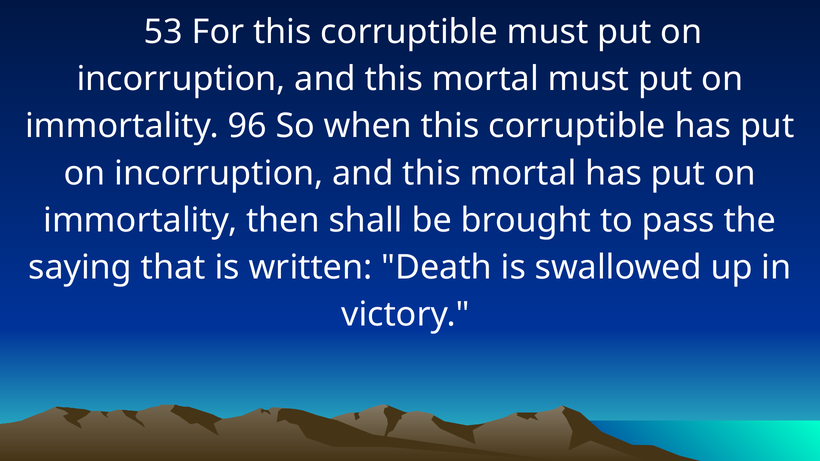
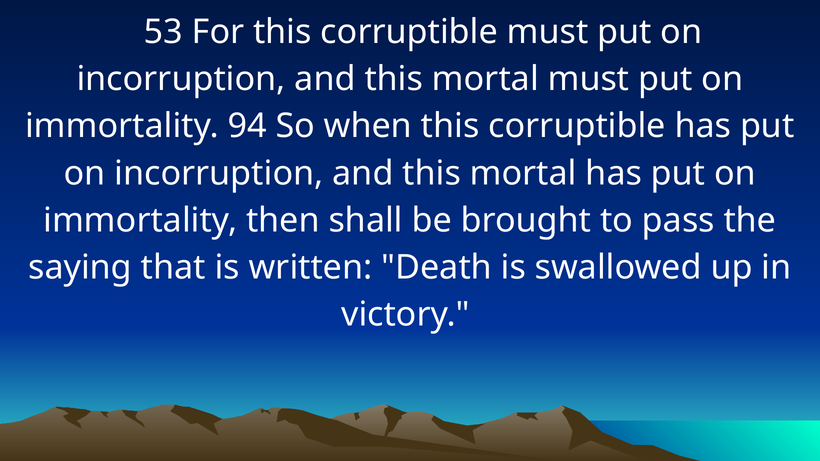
96: 96 -> 94
